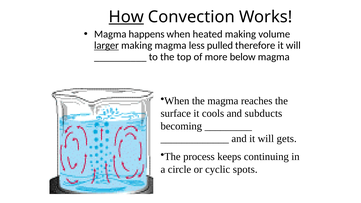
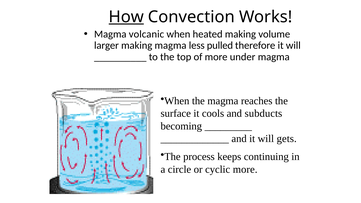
happens: happens -> volcanic
larger underline: present -> none
below: below -> under
cyclic spots: spots -> more
